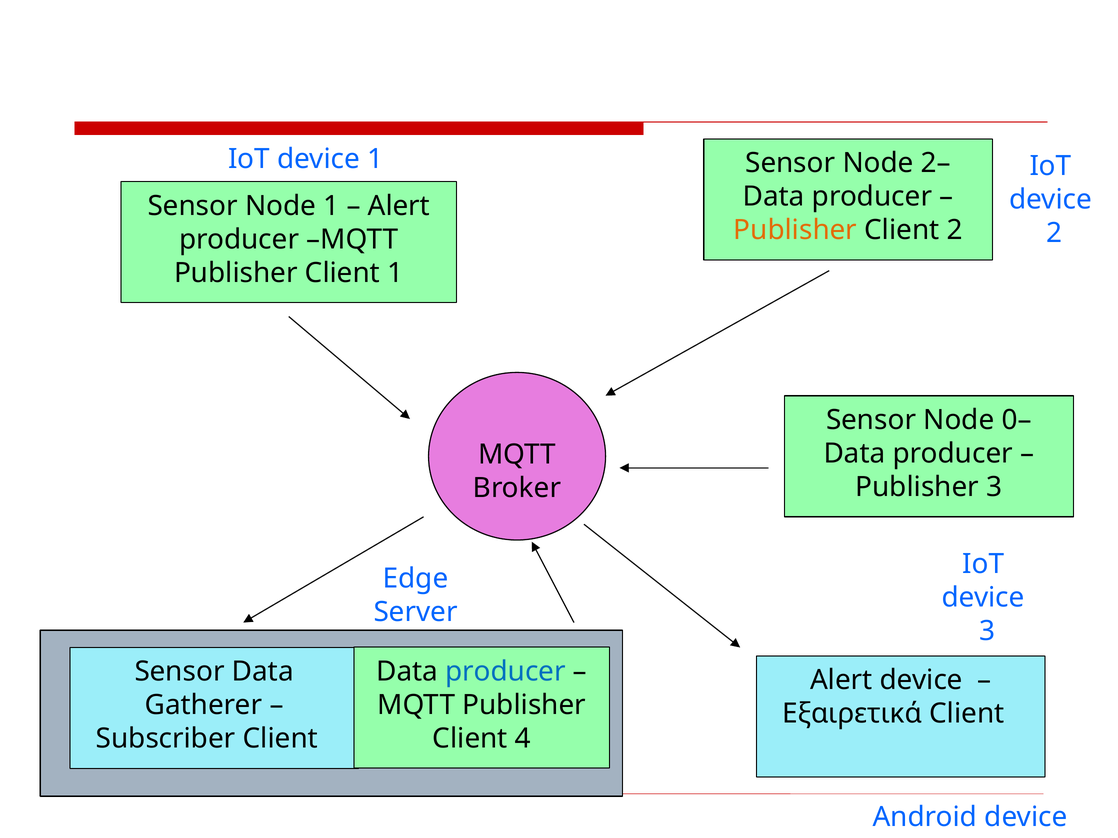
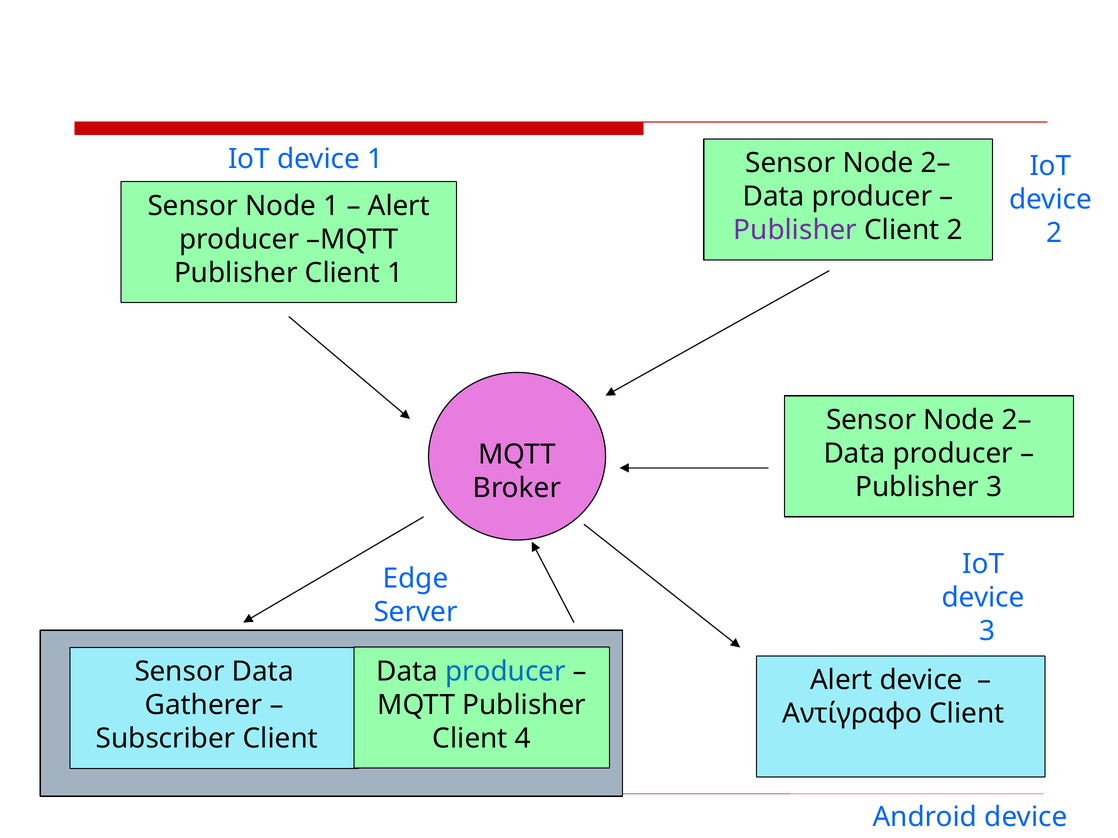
Publisher at (795, 230) colour: orange -> purple
0– at (1017, 420): 0– -> 2–
Εξαιρετικά: Εξαιρετικά -> Αντίγραφο
